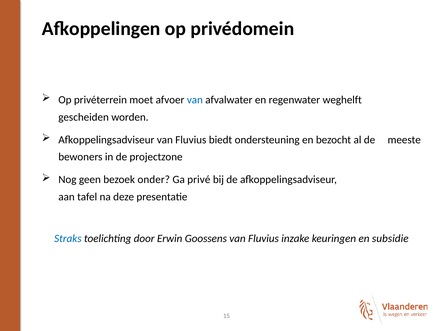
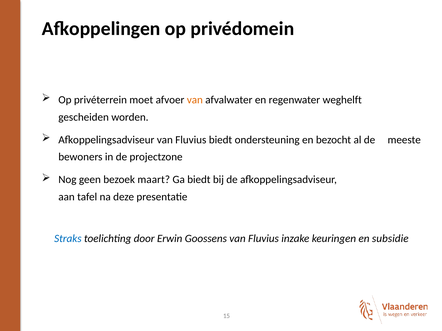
van at (195, 100) colour: blue -> orange
onder: onder -> maart
Ga privé: privé -> biedt
